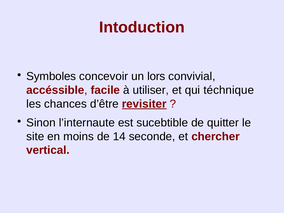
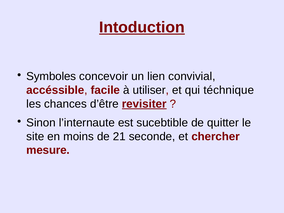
Intoduction underline: none -> present
lors: lors -> lien
14: 14 -> 21
vertical: vertical -> mesure
